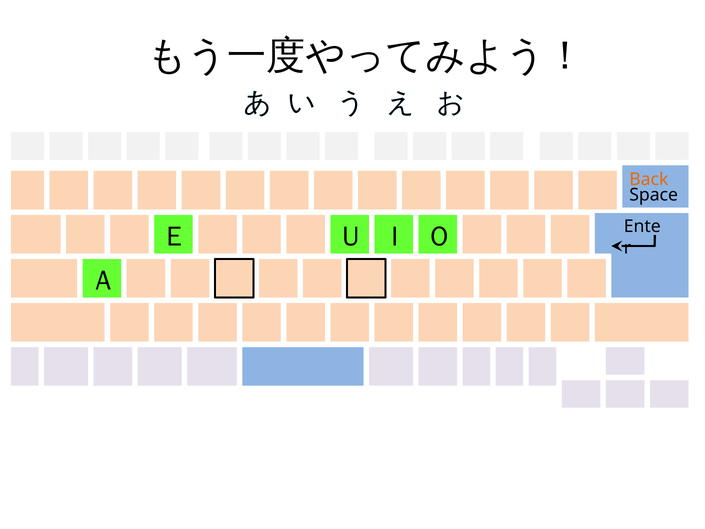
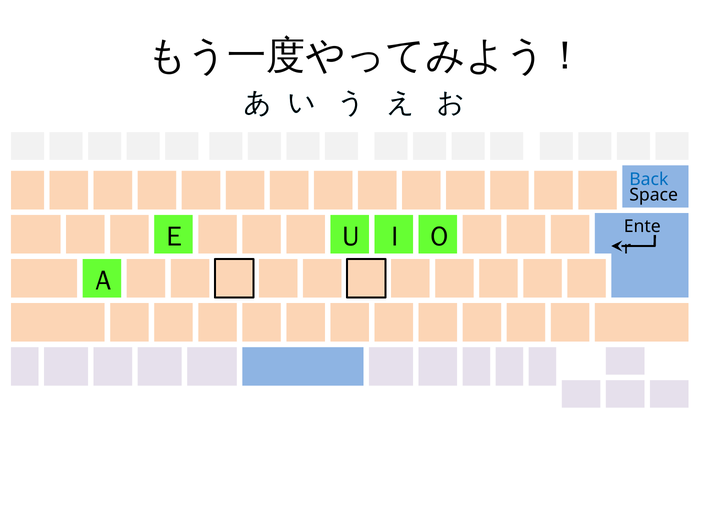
Back colour: orange -> blue
